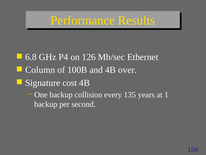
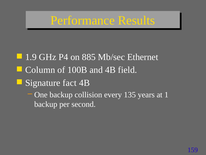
6.8: 6.8 -> 1.9
126: 126 -> 885
over: over -> field
cost: cost -> fact
